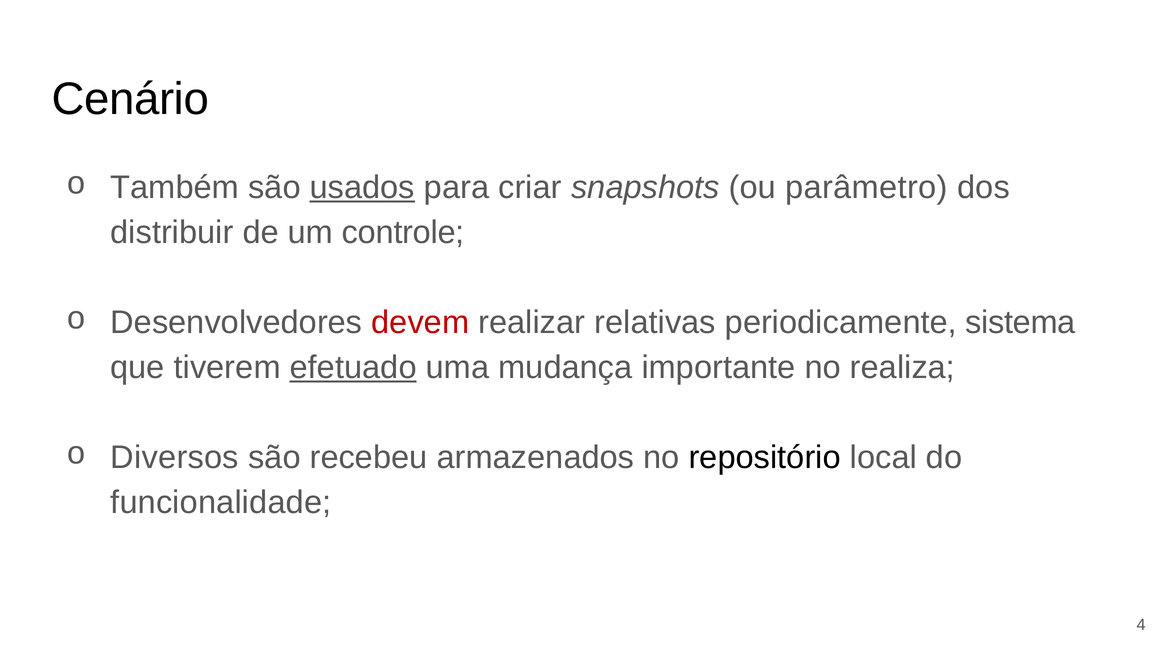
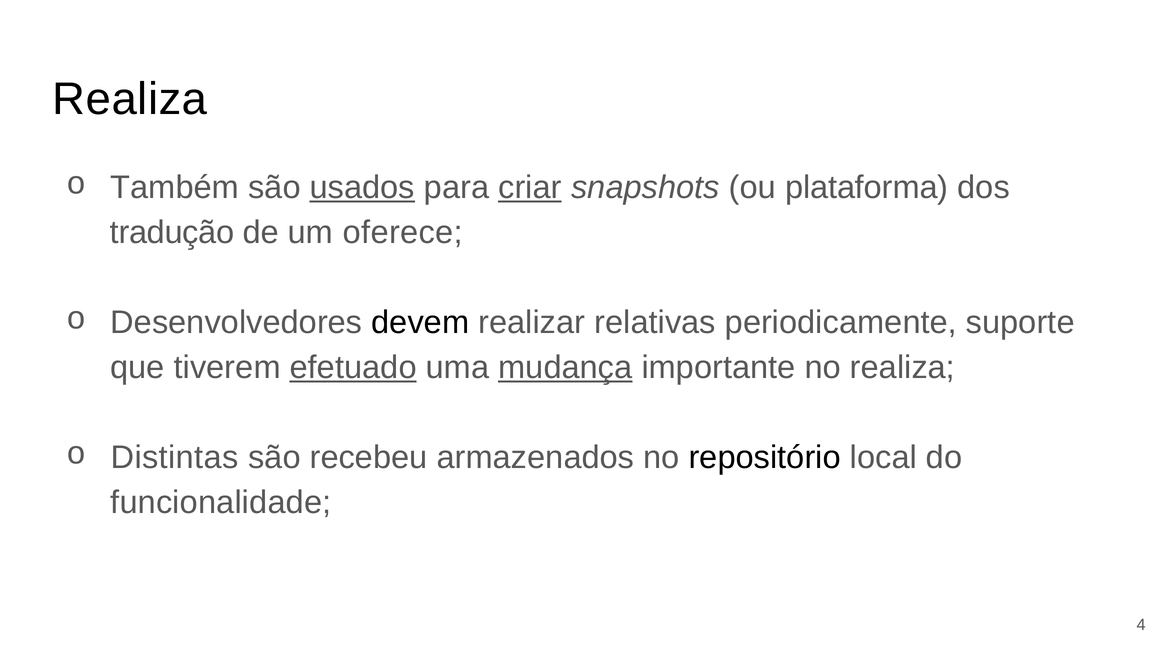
Cenário at (130, 99): Cenário -> Realiza
criar underline: none -> present
parâmetro: parâmetro -> plataforma
distribuir: distribuir -> tradução
controle: controle -> oferece
devem colour: red -> black
sistema: sistema -> suporte
mudança underline: none -> present
Diversos: Diversos -> Distintas
